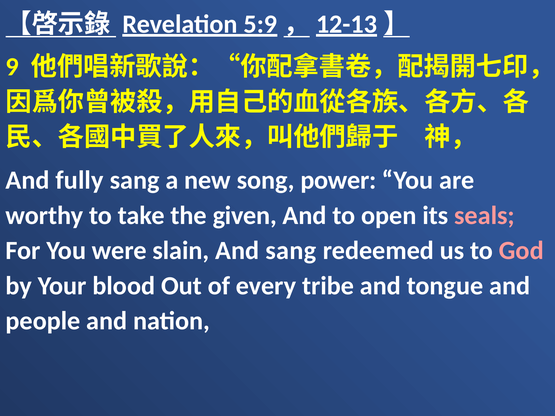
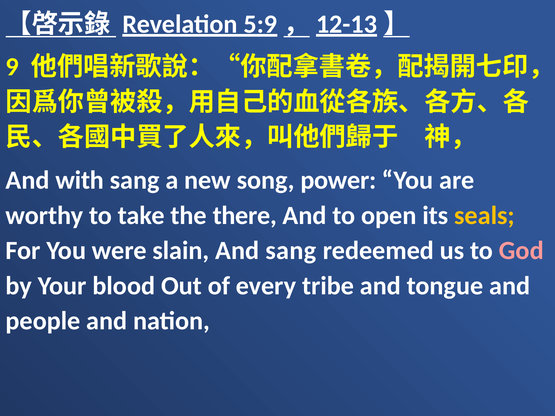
fully: fully -> with
given: given -> there
seals colour: pink -> yellow
